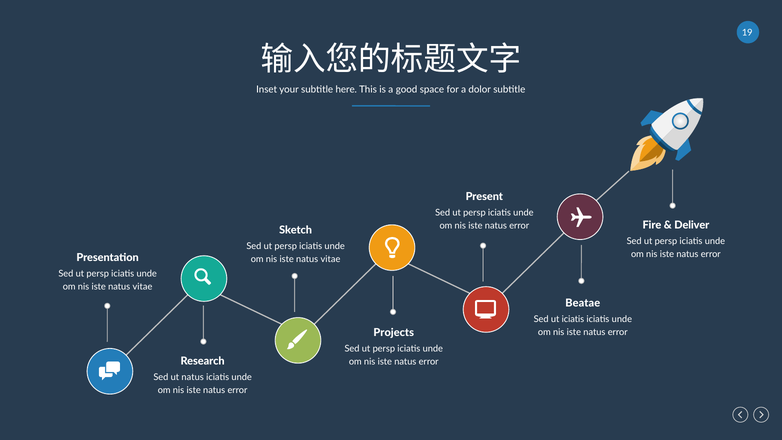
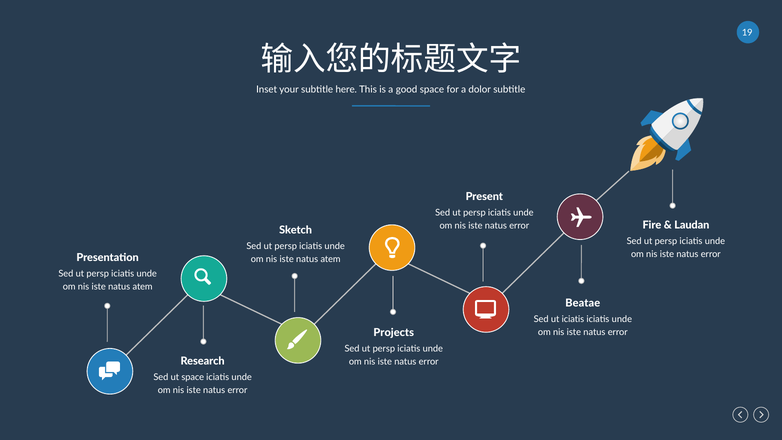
Deliver: Deliver -> Laudan
vitae at (330, 259): vitae -> atem
vitae at (142, 287): vitae -> atem
ut natus: natus -> space
